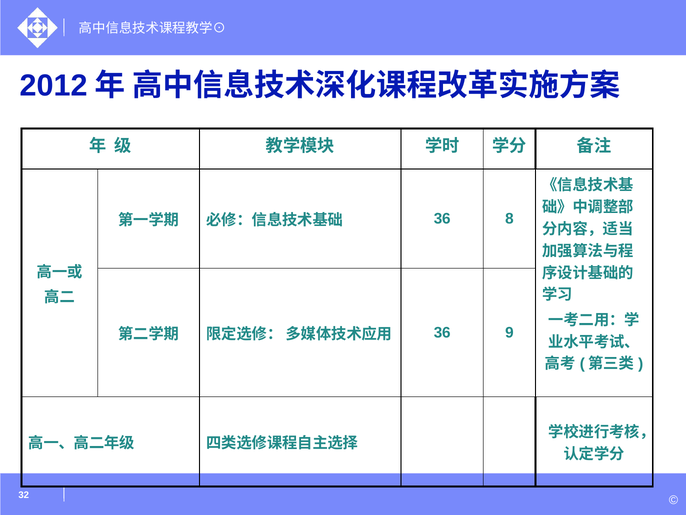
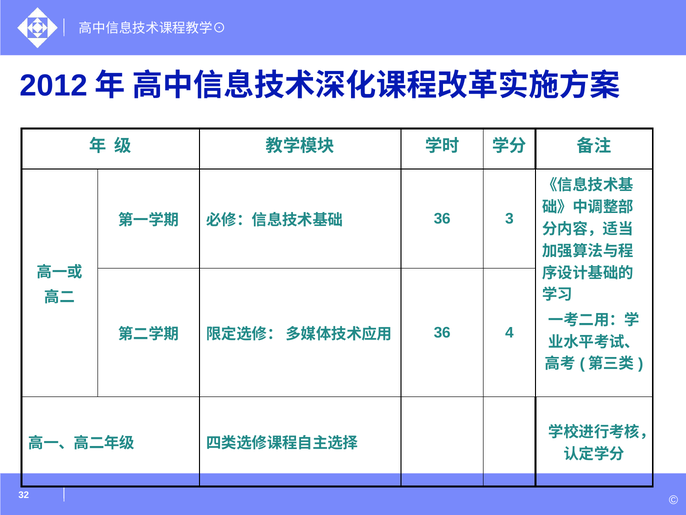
8: 8 -> 3
9: 9 -> 4
